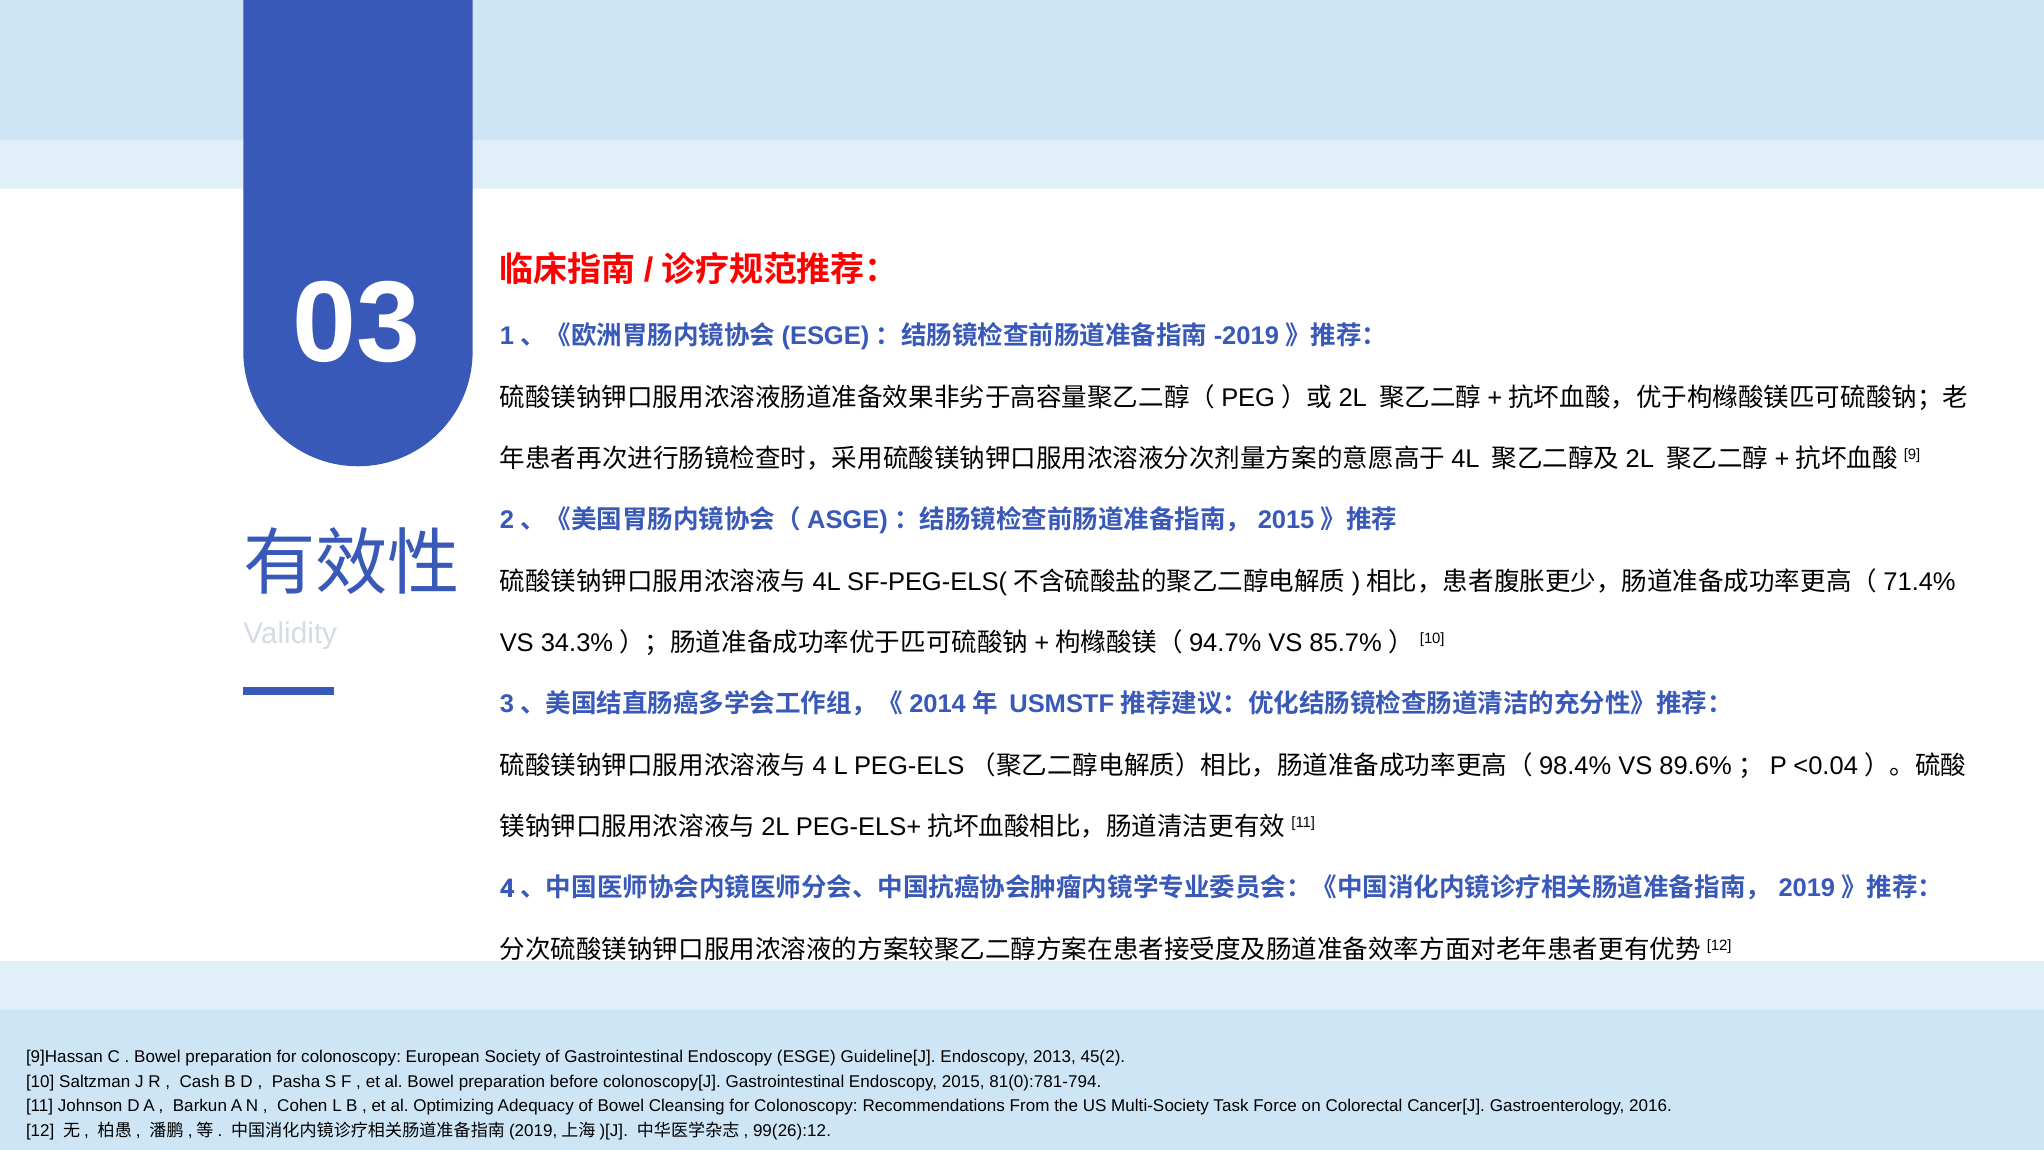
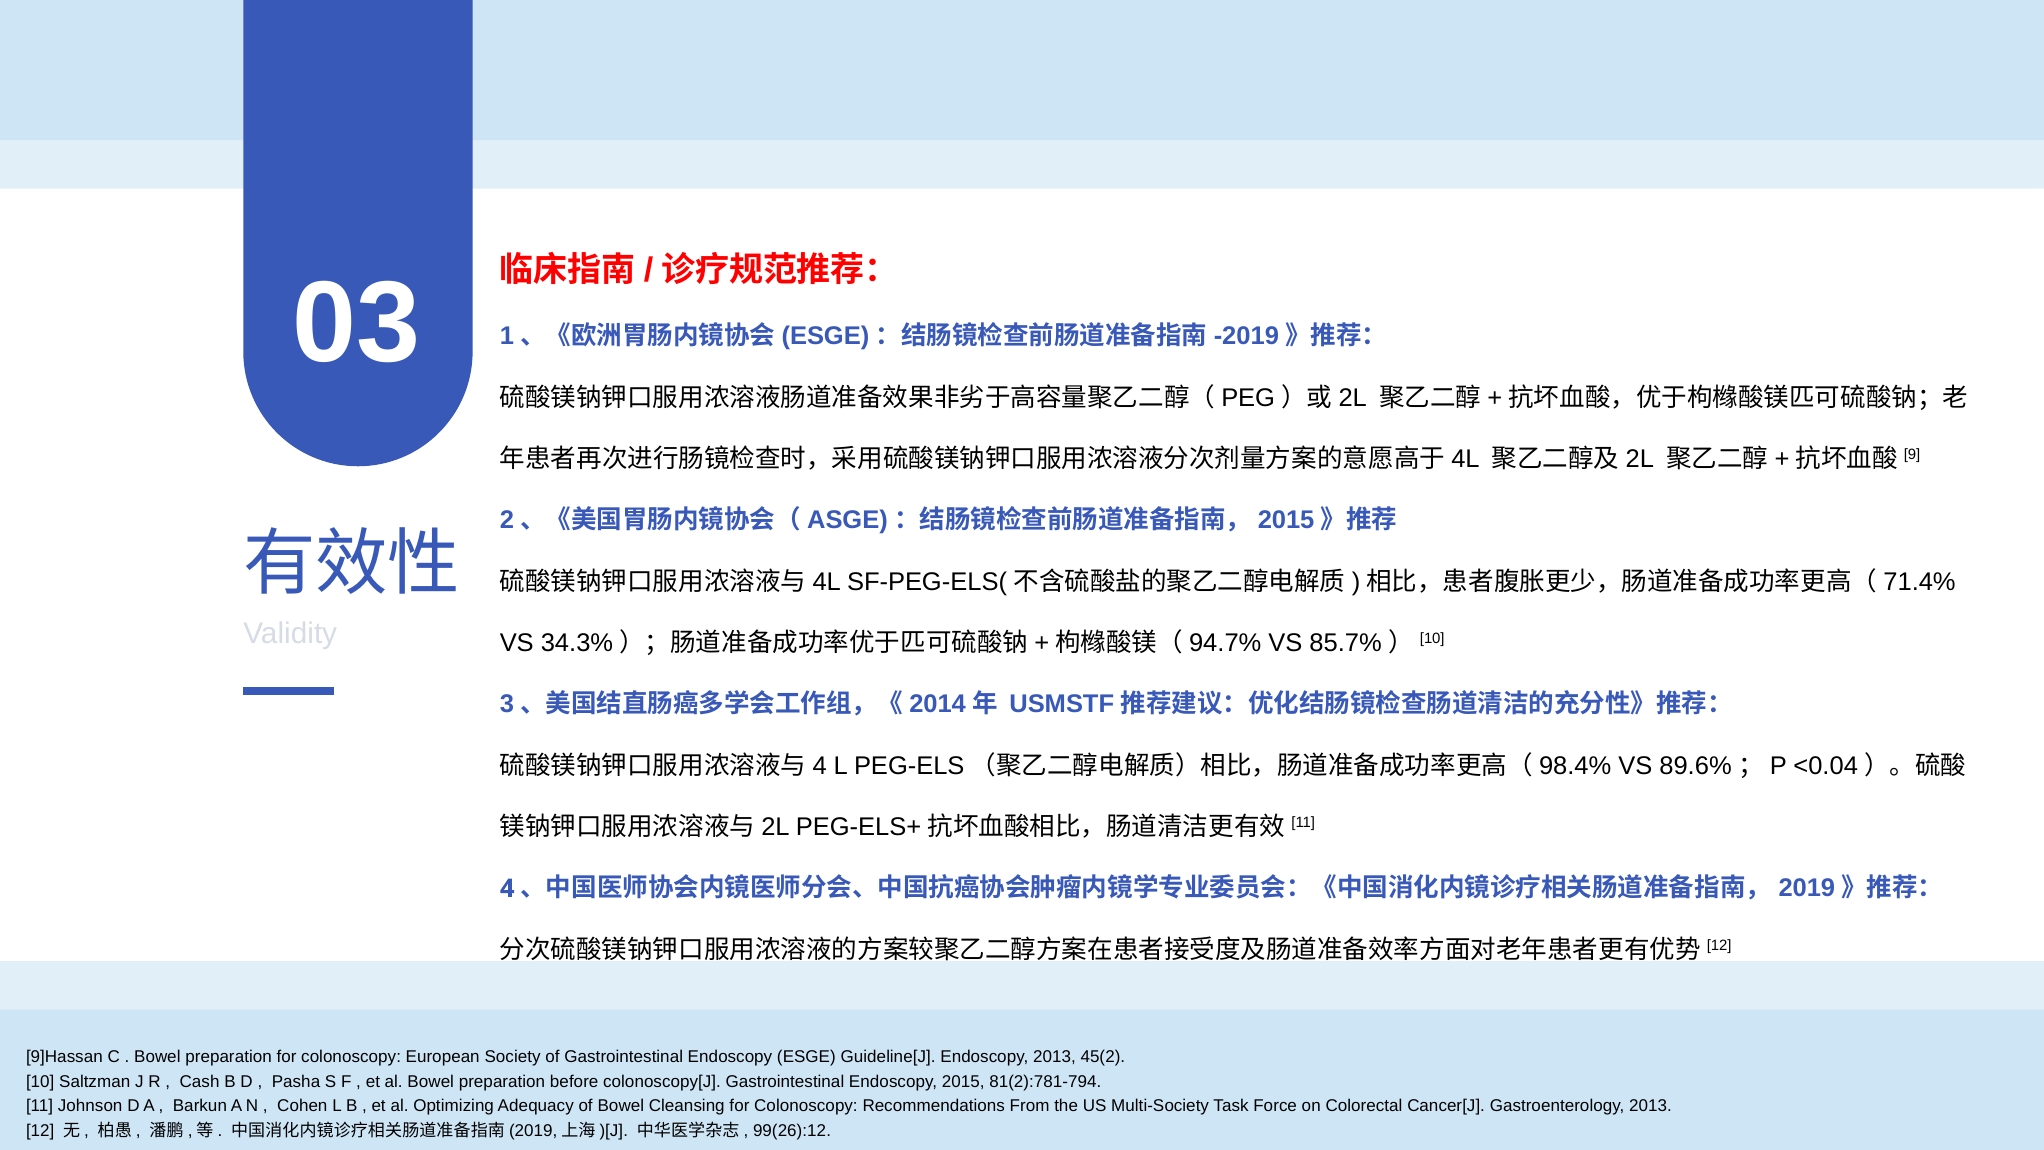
81(0):781-794: 81(0):781-794 -> 81(2):781-794
Gastroenterology 2016: 2016 -> 2013
